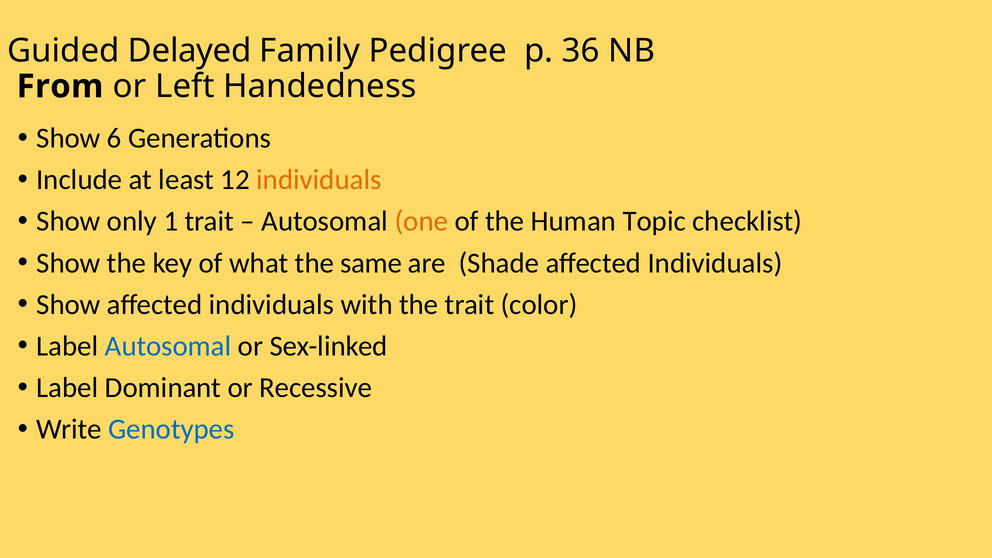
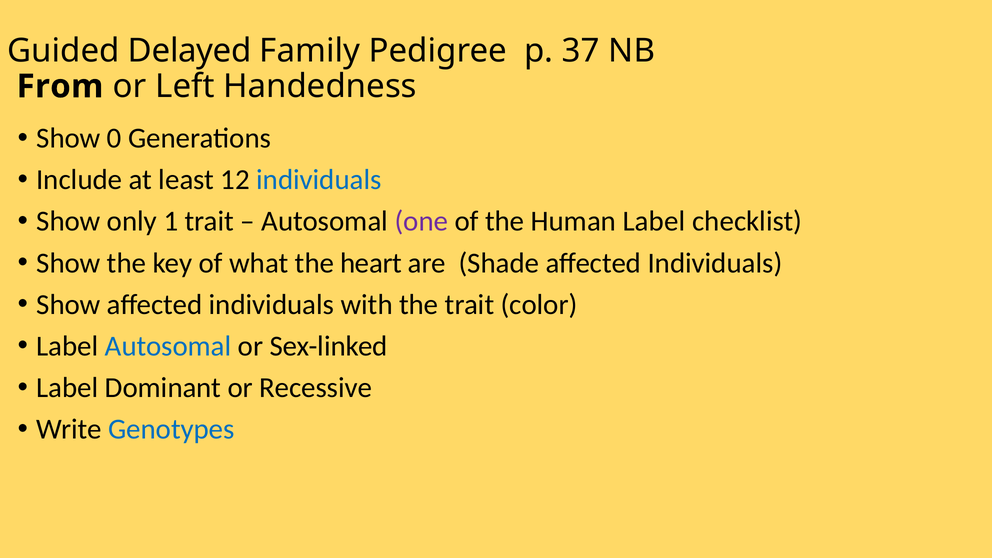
36: 36 -> 37
6: 6 -> 0
individuals at (319, 180) colour: orange -> blue
one colour: orange -> purple
Human Topic: Topic -> Label
same: same -> heart
